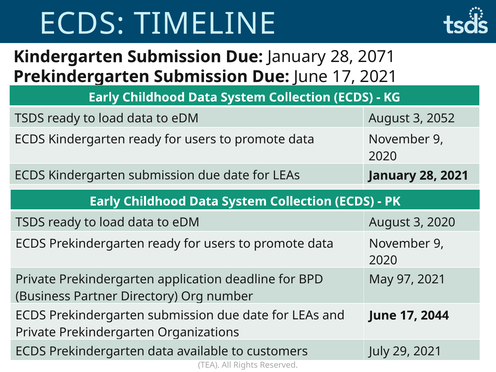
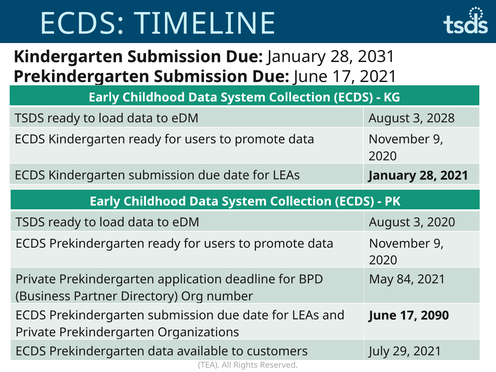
2071: 2071 -> 2031
2052: 2052 -> 2028
97: 97 -> 84
2044: 2044 -> 2090
